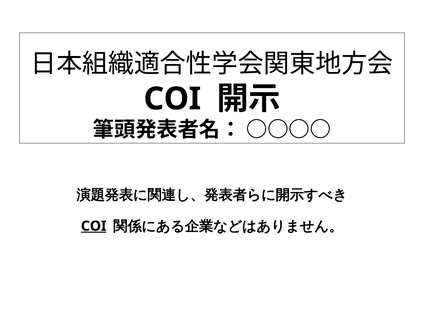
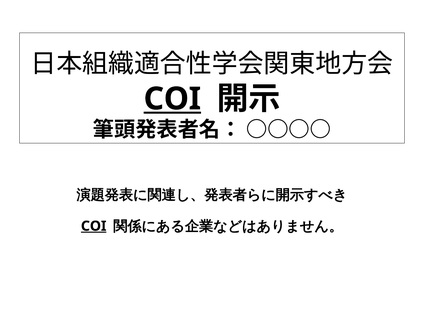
COI at (172, 99) underline: none -> present
